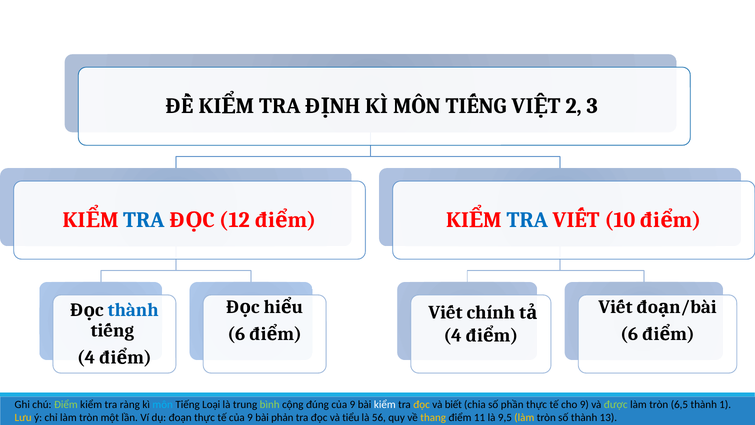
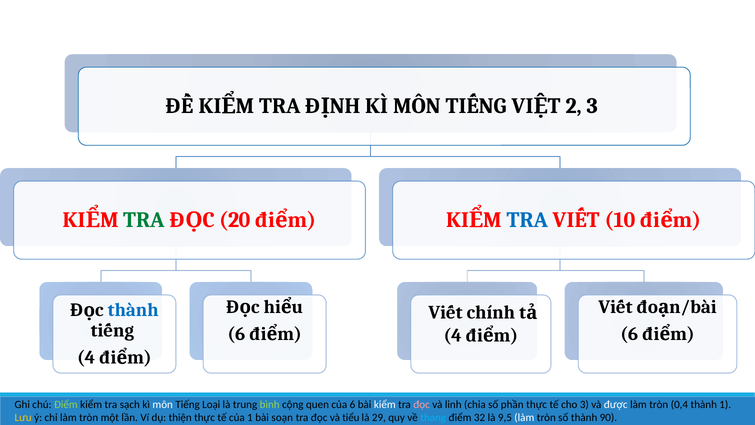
TRA at (144, 220) colour: blue -> green
12: 12 -> 20
ràng: ràng -> sạch
môn at (163, 404) colour: light blue -> white
đúng: đúng -> quen
9 at (352, 404): 9 -> 6
đọc at (422, 404) colour: yellow -> pink
biết: biết -> linh
cho 9: 9 -> 3
được colour: light green -> white
6,5: 6,5 -> 0,4
đoạn: đoạn -> thiện
tế của 9: 9 -> 1
phản: phản -> soạn
56: 56 -> 29
thang colour: yellow -> light blue
11: 11 -> 32
làm at (524, 417) colour: yellow -> white
13: 13 -> 90
